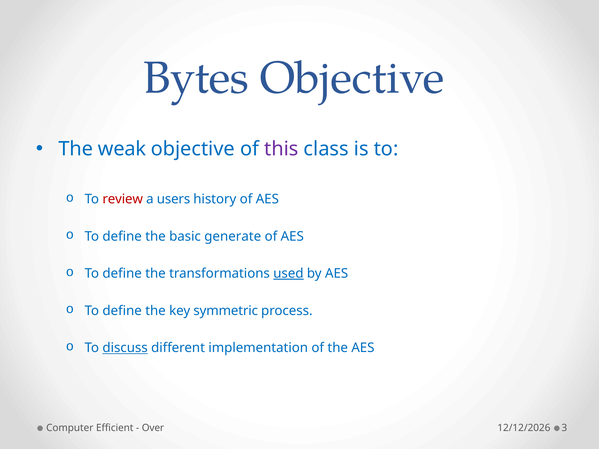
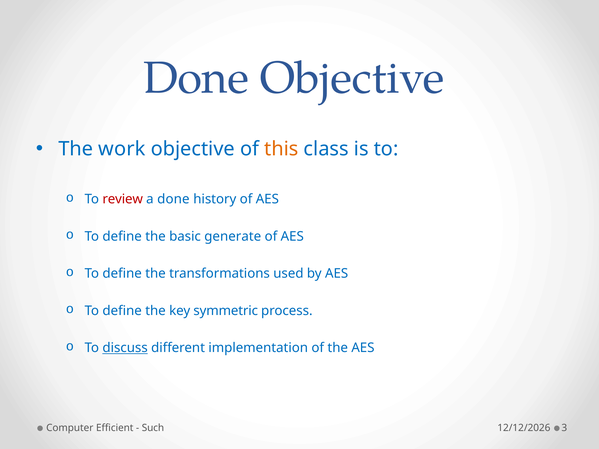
Bytes at (196, 78): Bytes -> Done
weak: weak -> work
this colour: purple -> orange
a users: users -> done
used underline: present -> none
Over: Over -> Such
